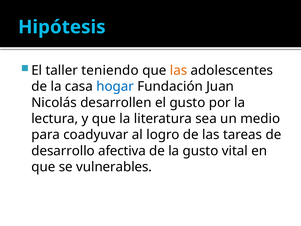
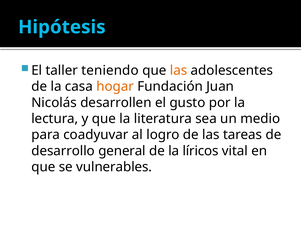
hogar colour: blue -> orange
afectiva: afectiva -> general
la gusto: gusto -> líricos
